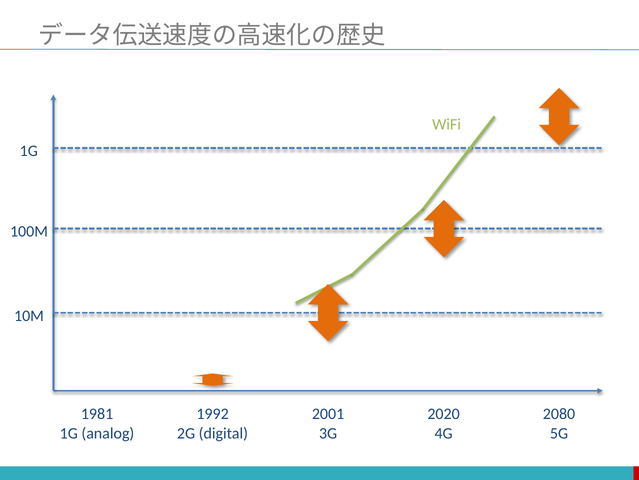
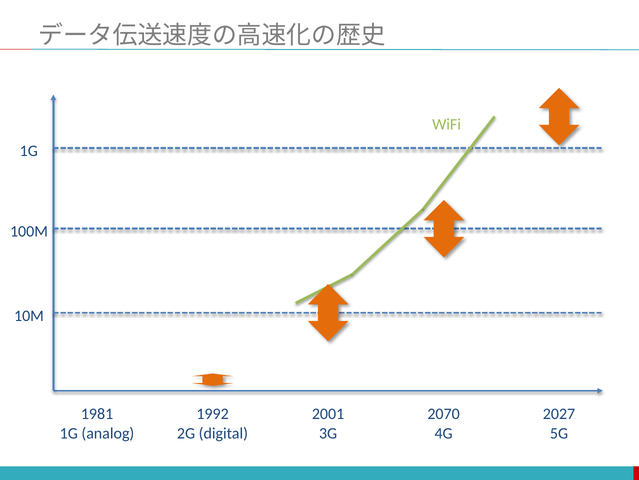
2020: 2020 -> 2070
2080: 2080 -> 2027
